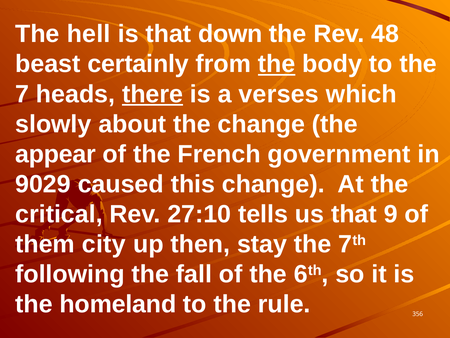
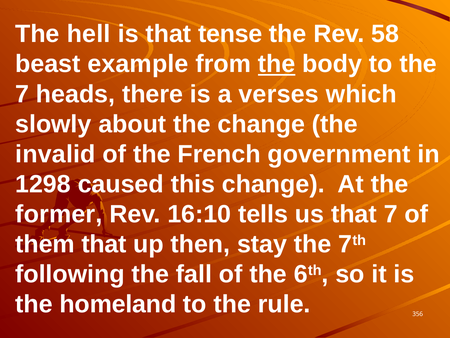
down: down -> tense
48: 48 -> 58
certainly: certainly -> example
there underline: present -> none
appear: appear -> invalid
9029: 9029 -> 1298
critical: critical -> former
27:10: 27:10 -> 16:10
that 9: 9 -> 7
them city: city -> that
